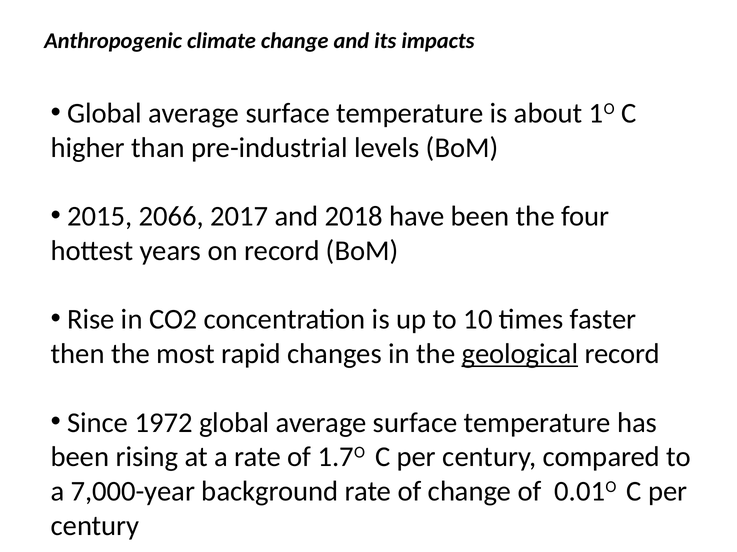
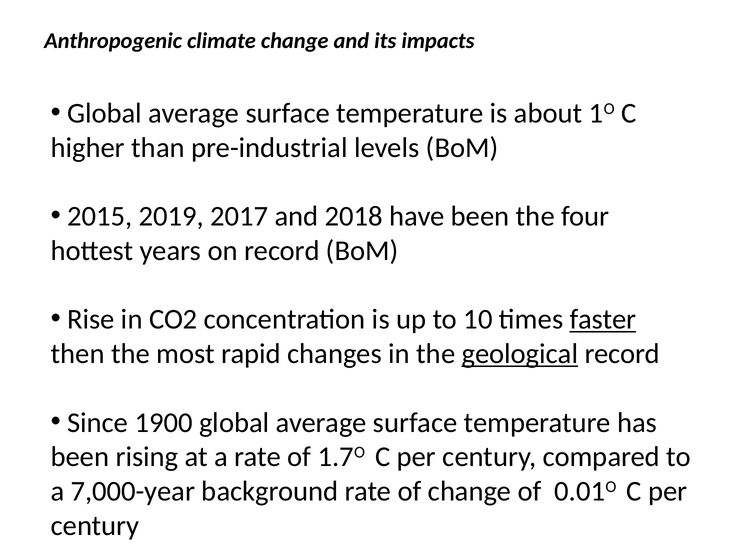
2066: 2066 -> 2019
faster underline: none -> present
1972: 1972 -> 1900
